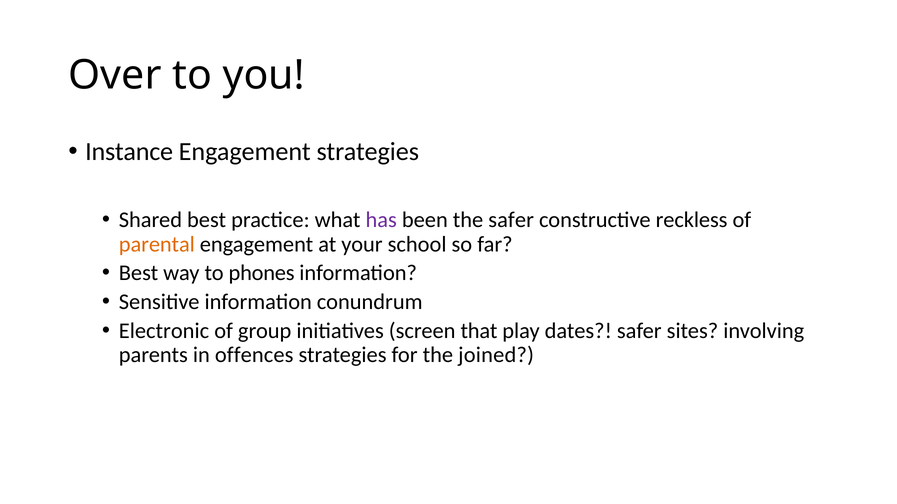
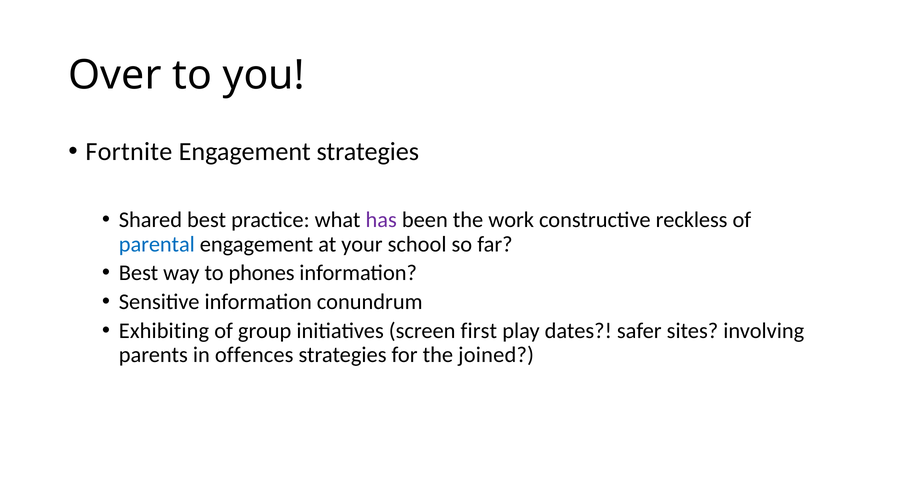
Instance: Instance -> Fortnite
the safer: safer -> work
parental colour: orange -> blue
Electronic: Electronic -> Exhibiting
that: that -> first
